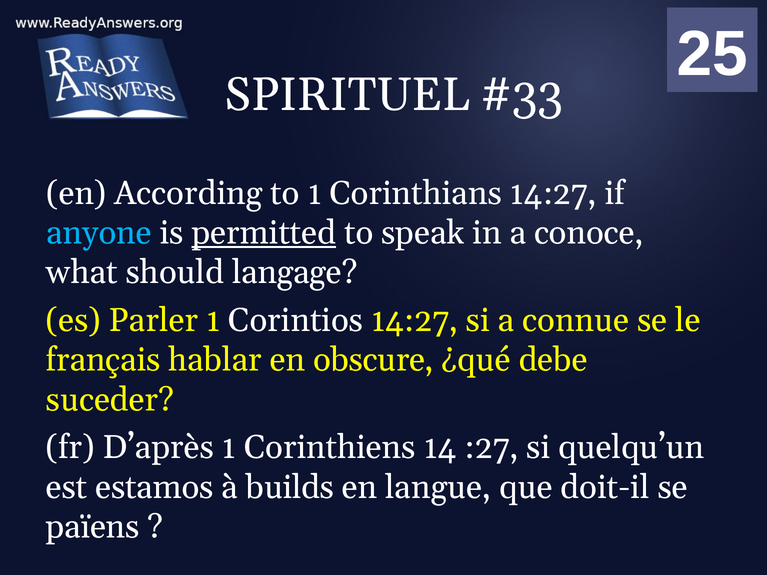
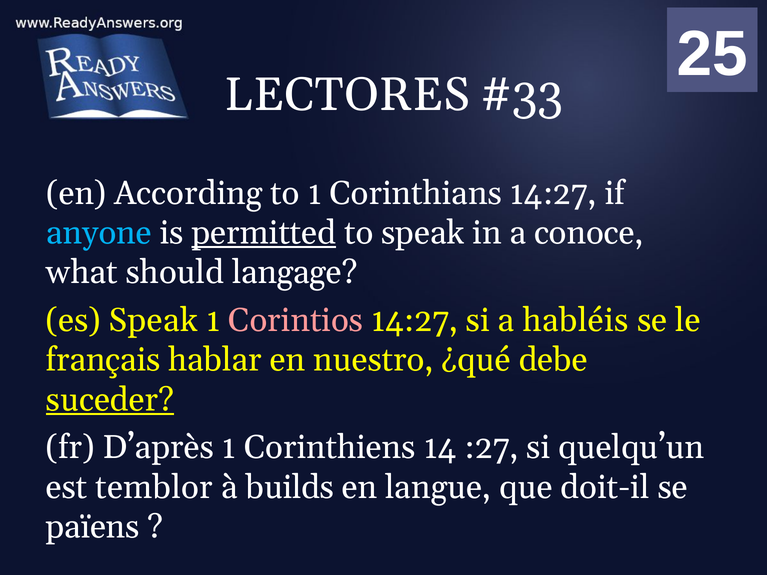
SPIRITUEL: SPIRITUEL -> LECTORES
es Parler: Parler -> Speak
Corintios colour: white -> pink
connue: connue -> habléis
obscure: obscure -> nuestro
suceder underline: none -> present
estamos: estamos -> temblor
